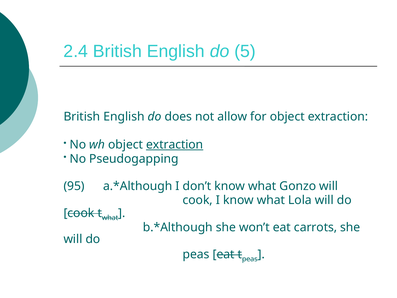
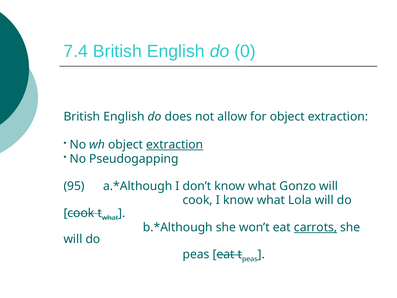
2.4: 2.4 -> 7.4
5: 5 -> 0
carrots underline: none -> present
